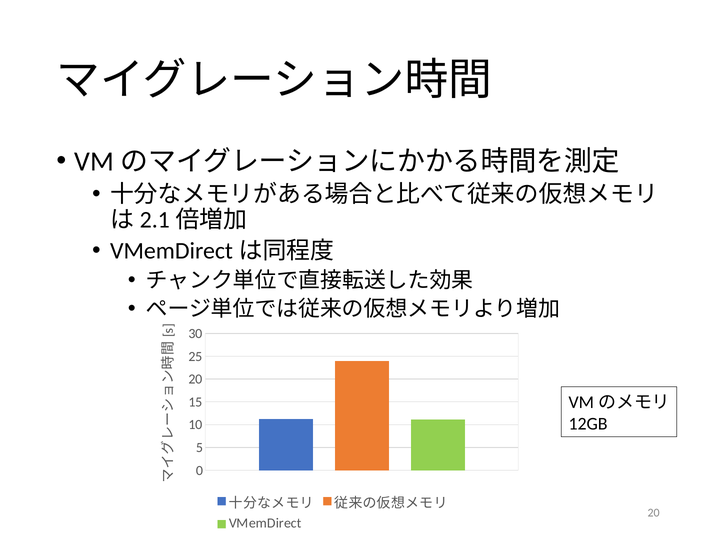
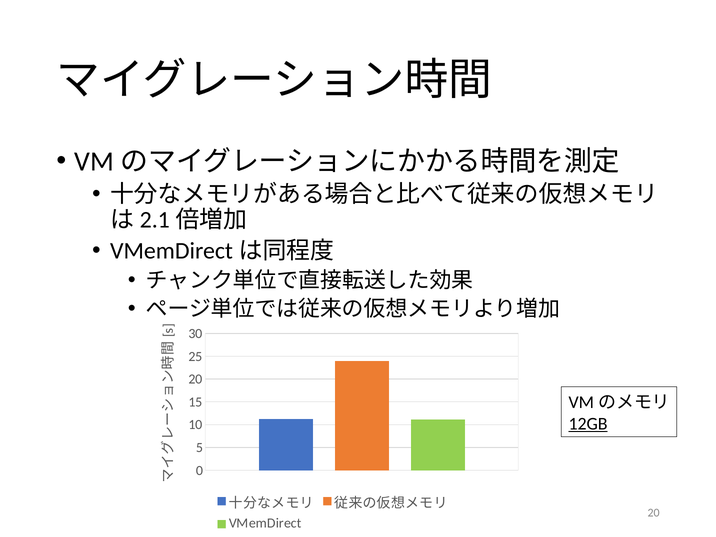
12GB underline: none -> present
